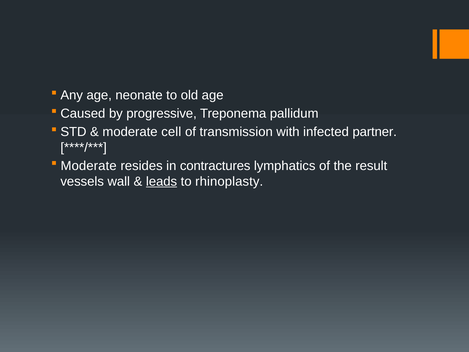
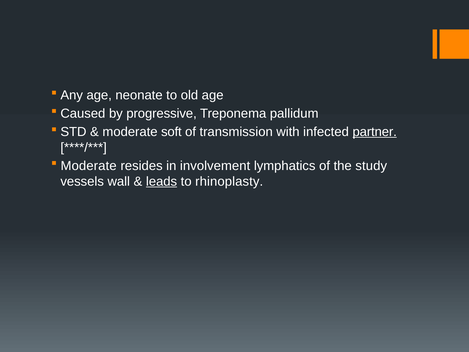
cell: cell -> soft
partner underline: none -> present
contractures: contractures -> involvement
result: result -> study
